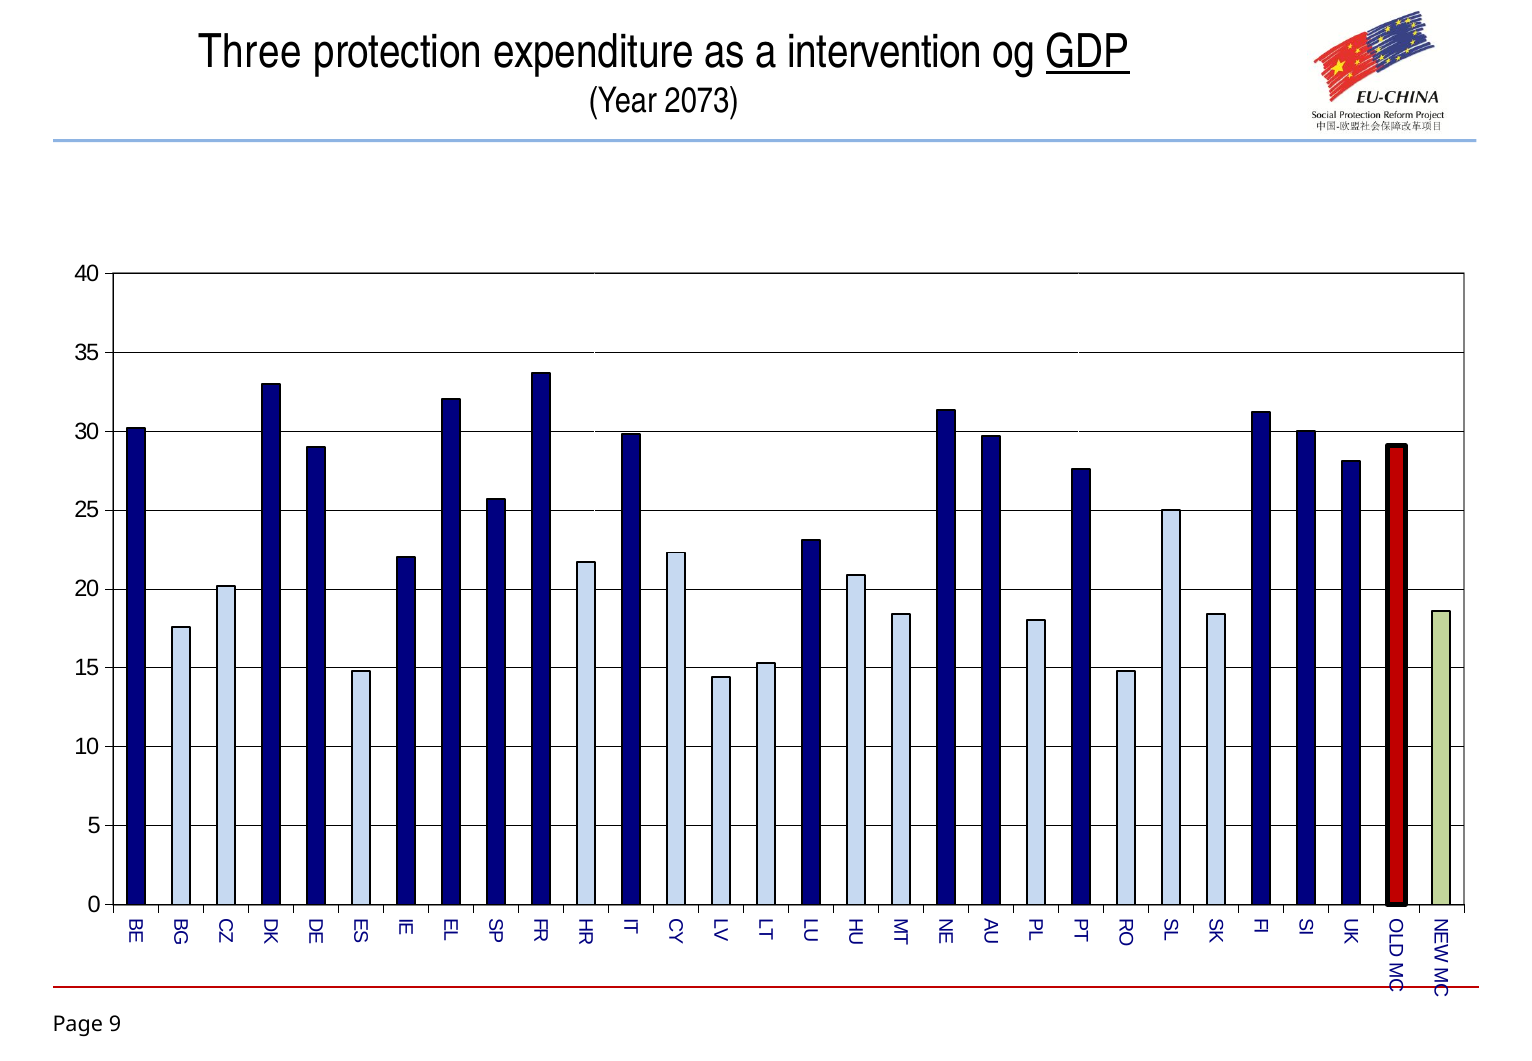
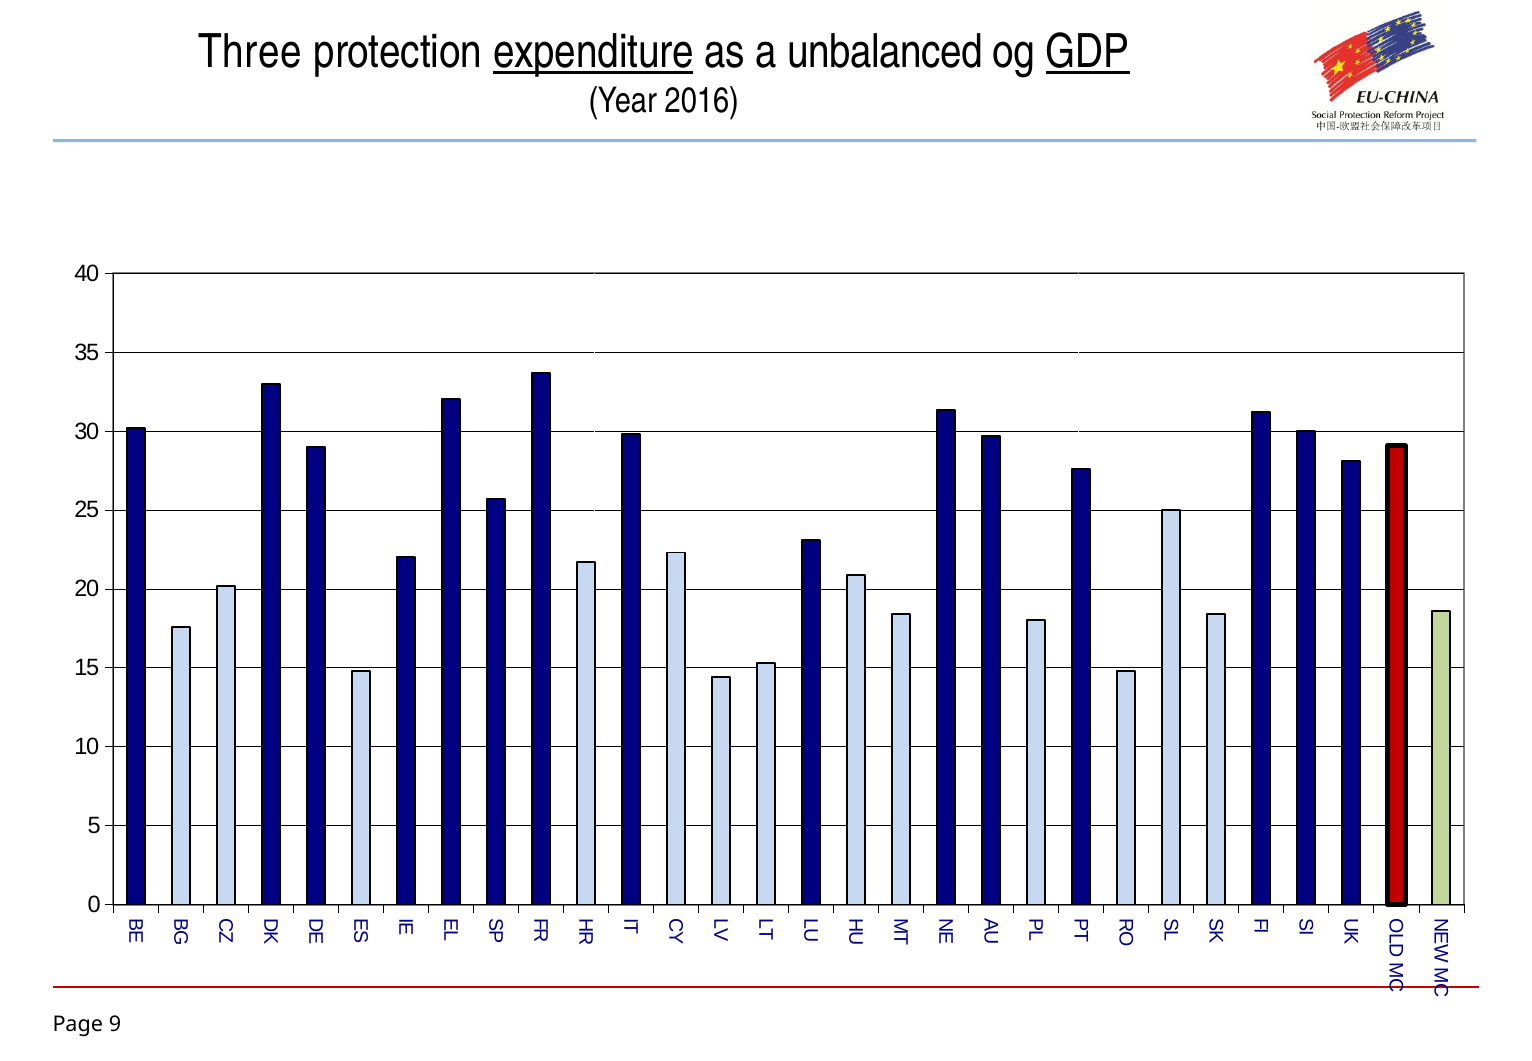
expenditure underline: none -> present
intervention: intervention -> unbalanced
2073: 2073 -> 2016
